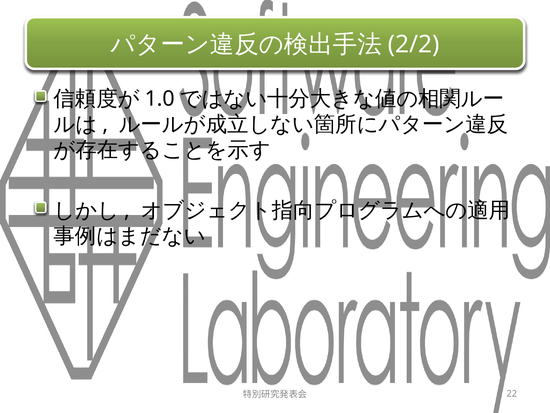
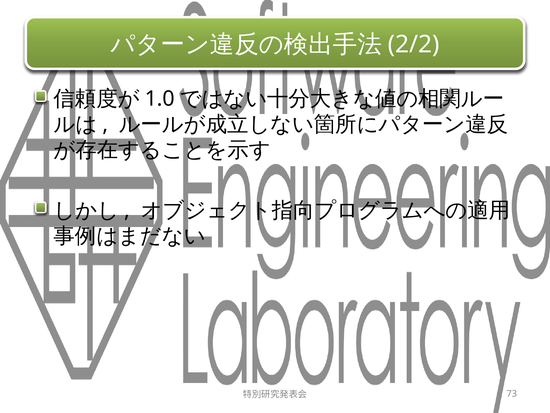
22: 22 -> 73
